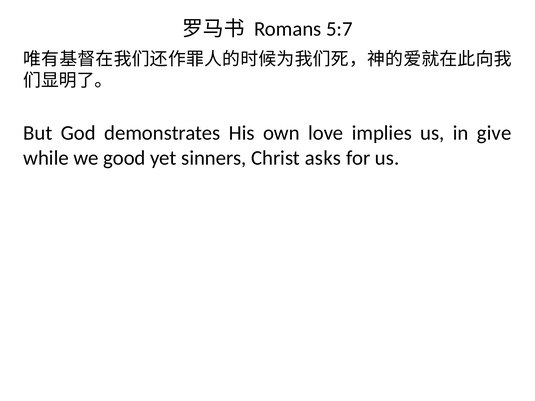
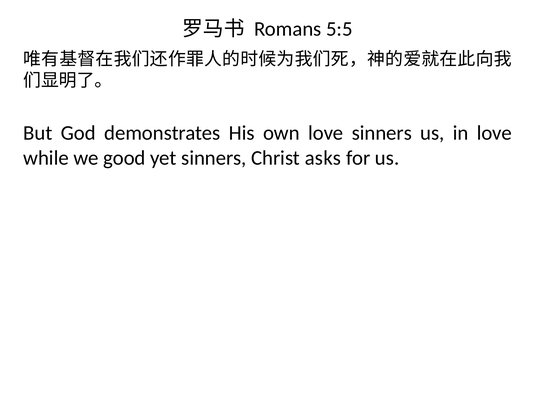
5:7: 5:7 -> 5:5
love implies: implies -> sinners
in give: give -> love
